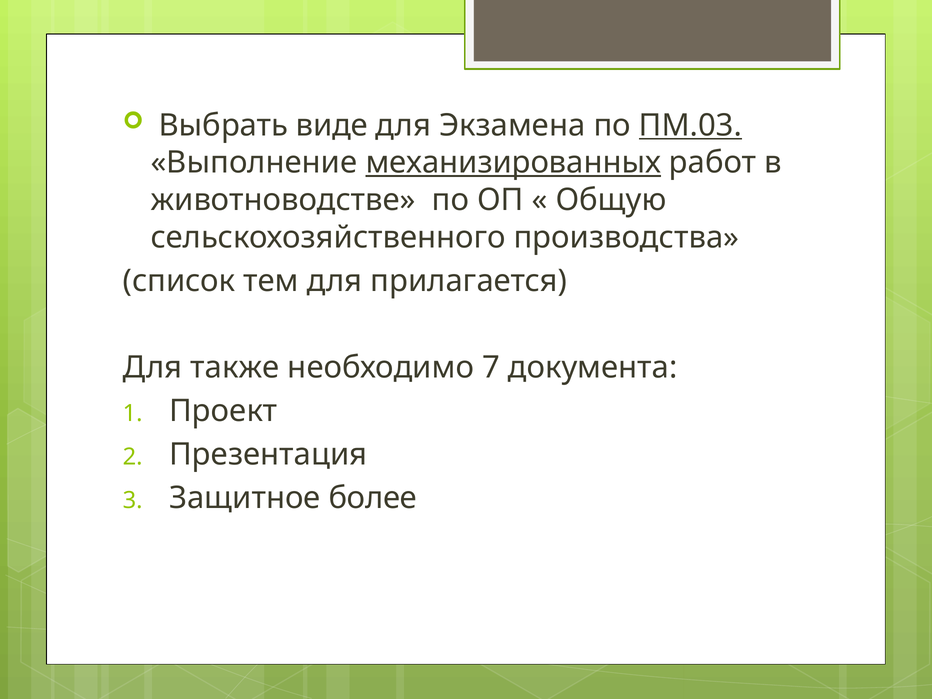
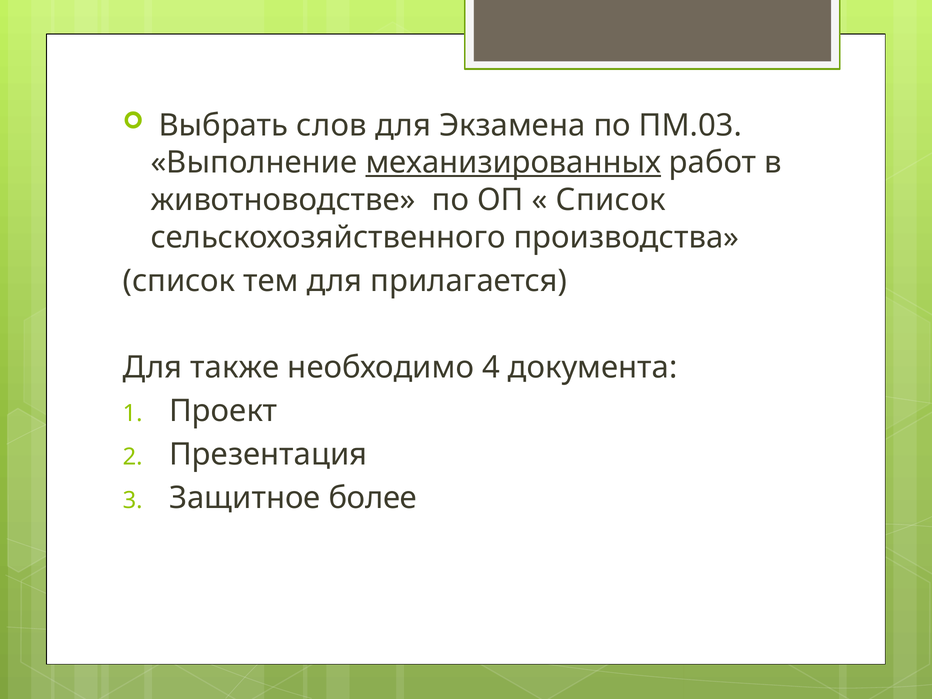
виде: виде -> слов
ПМ.03 underline: present -> none
Общую at (611, 200): Общую -> Список
7: 7 -> 4
